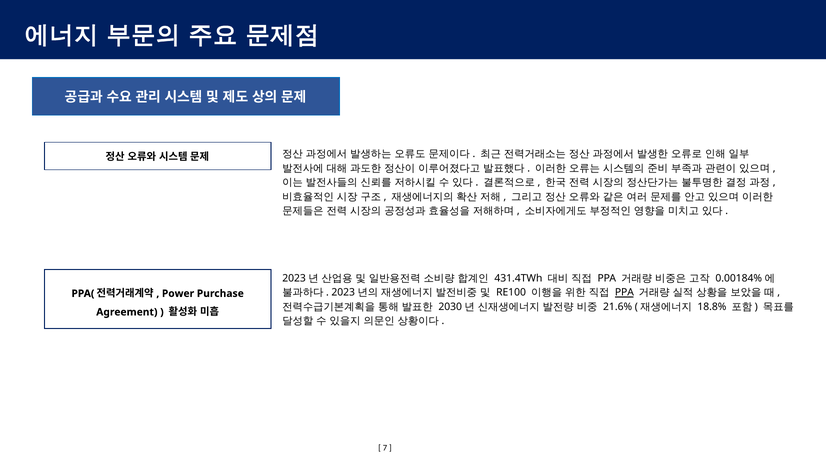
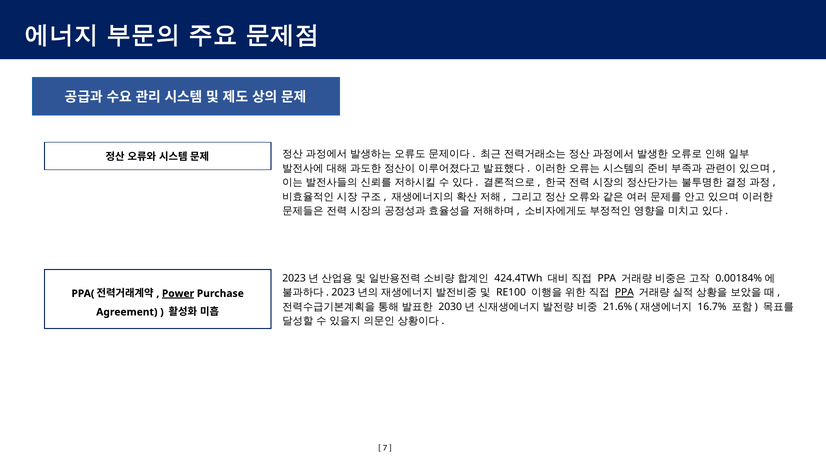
431.4TWh: 431.4TWh -> 424.4TWh
Power underline: none -> present
18.8%: 18.8% -> 16.7%
